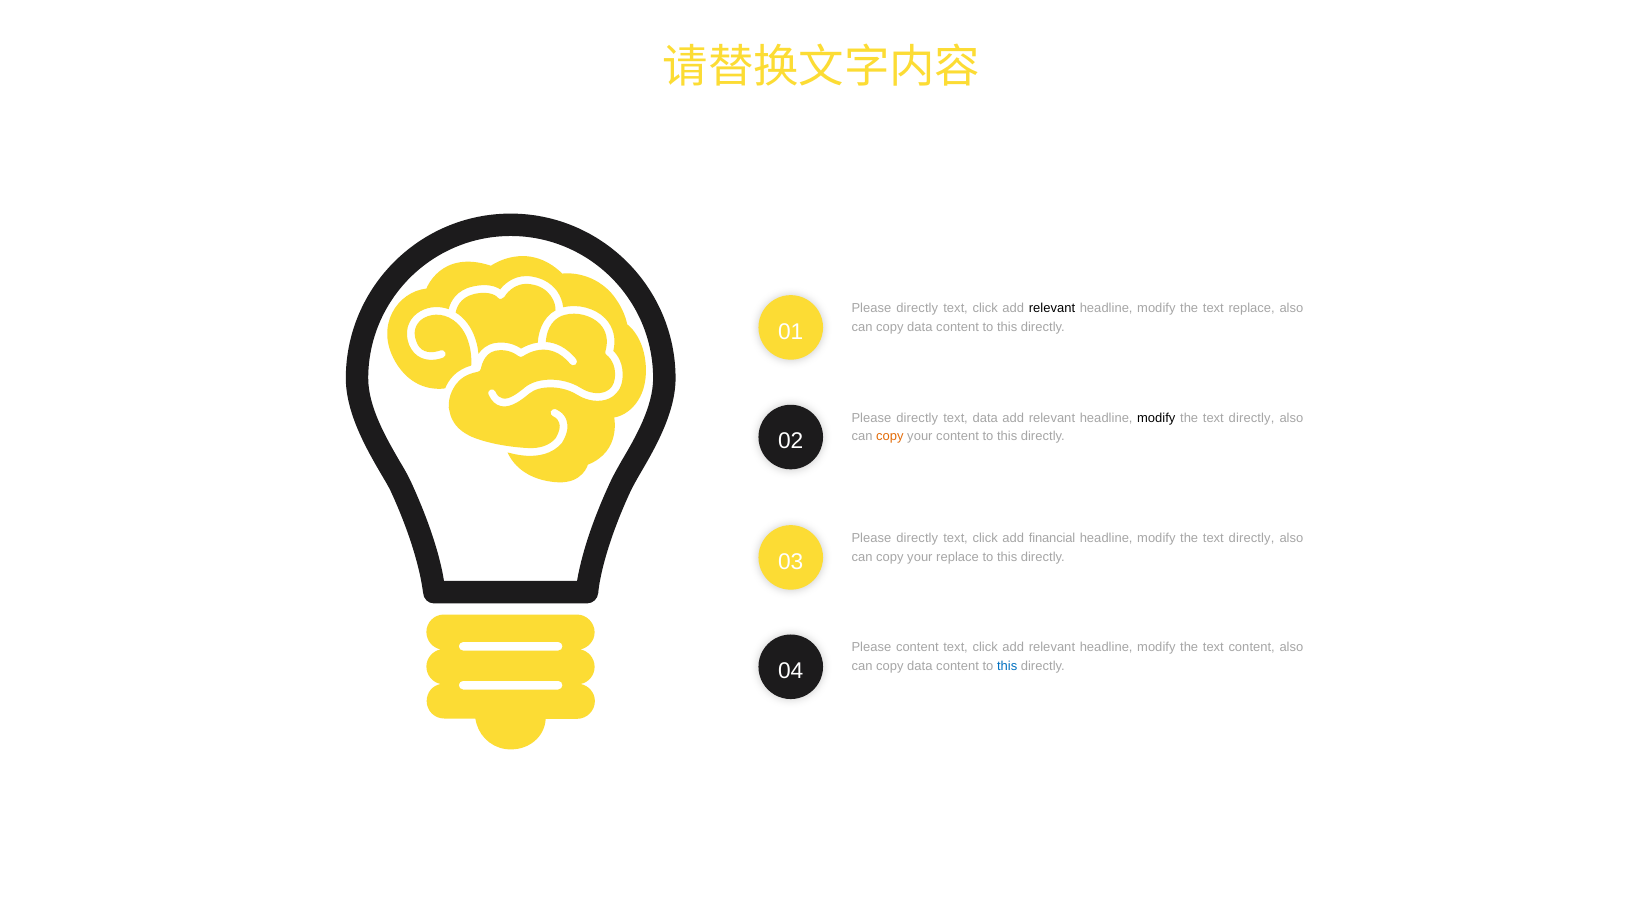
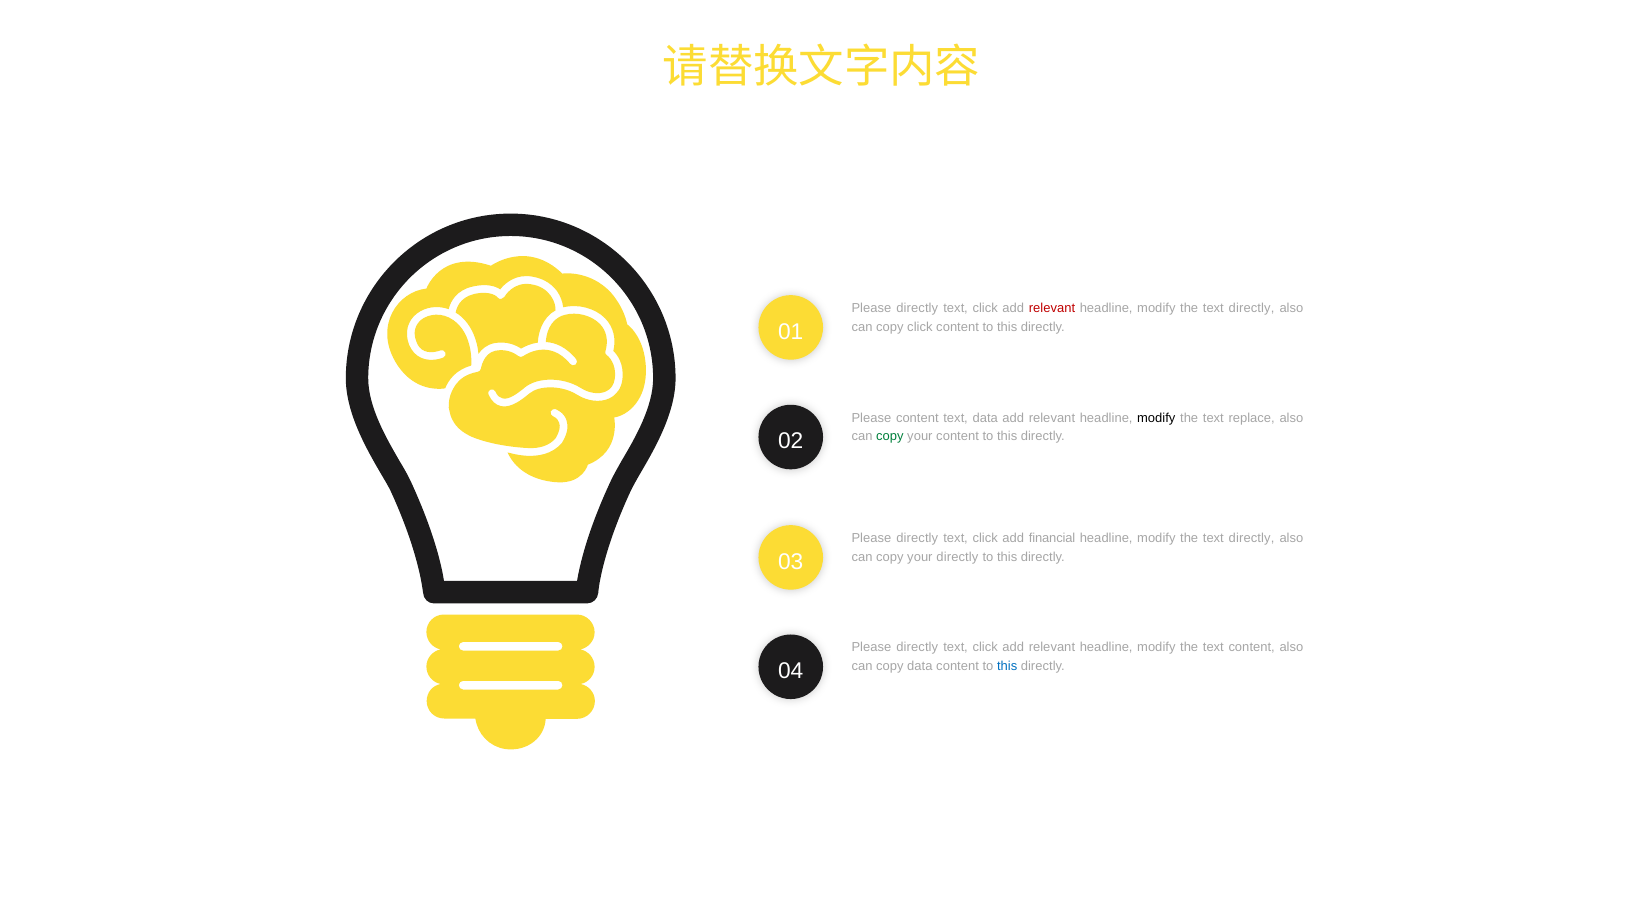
relevant at (1052, 308) colour: black -> red
replace at (1252, 308): replace -> directly
data at (920, 327): data -> click
directly at (917, 418): directly -> content
directly at (1252, 418): directly -> replace
copy at (890, 437) colour: orange -> green
your replace: replace -> directly
content at (917, 648): content -> directly
